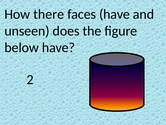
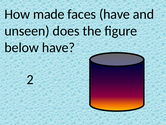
there: there -> made
